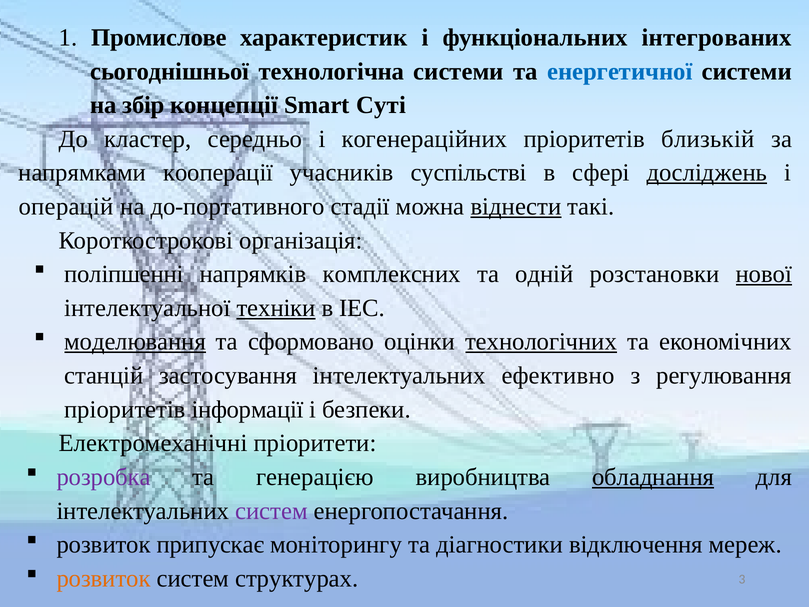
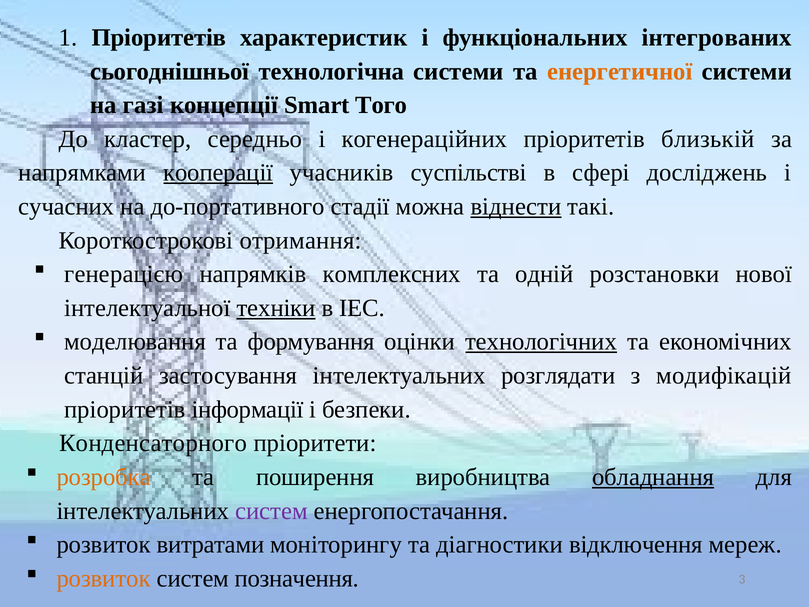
1 Промислове: Промислове -> Пріоритетів
енергетичної colour: blue -> orange
збір: збір -> газі
Суті: Суті -> Того
кооперації underline: none -> present
досліджень underline: present -> none
операцій: операцій -> сучасних
організація: організація -> отримання
поліпшенні: поліпшенні -> генерацією
нової underline: present -> none
моделювання underline: present -> none
сформовано: сформовано -> формування
ефективно: ефективно -> розглядати
регулювання: регулювання -> модифікацій
Електромеханічні: Електромеханічні -> Конденсаторного
розробка colour: purple -> orange
генерацією: генерацією -> поширення
припускає: припускає -> витратами
структурах: структурах -> позначення
